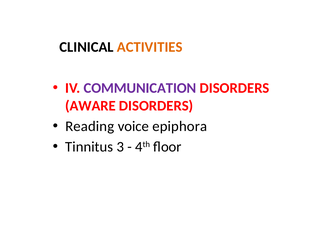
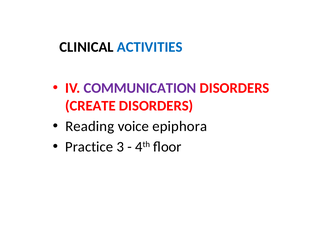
ACTIVITIES colour: orange -> blue
AWARE: AWARE -> CREATE
Tinnitus: Tinnitus -> Practice
